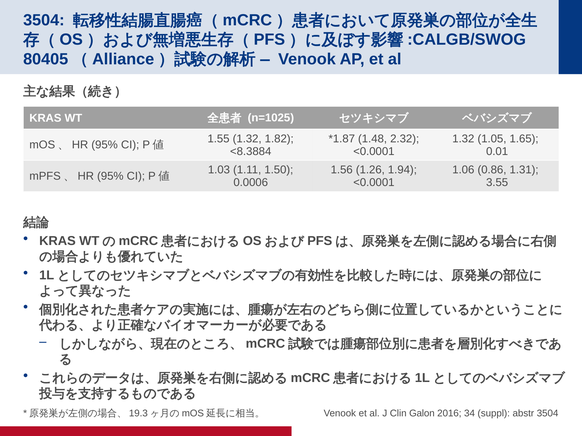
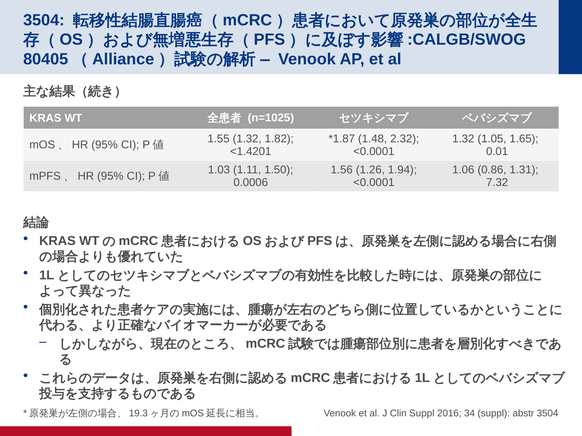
<8.3884: <8.3884 -> <1.4201
3.55: 3.55 -> 7.32
Clin Galon: Galon -> Suppl
